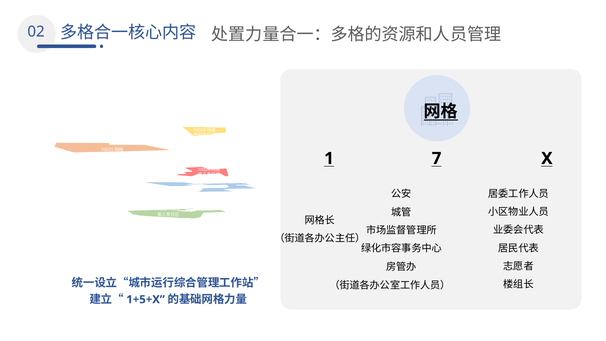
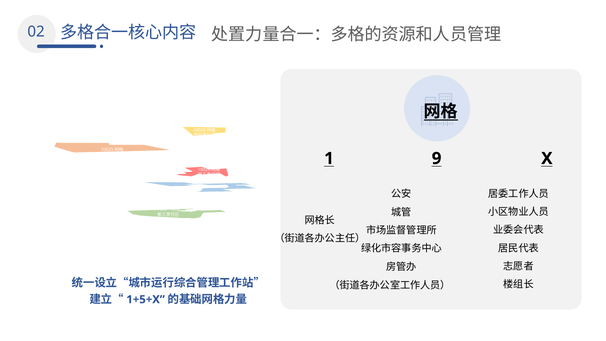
7: 7 -> 9
